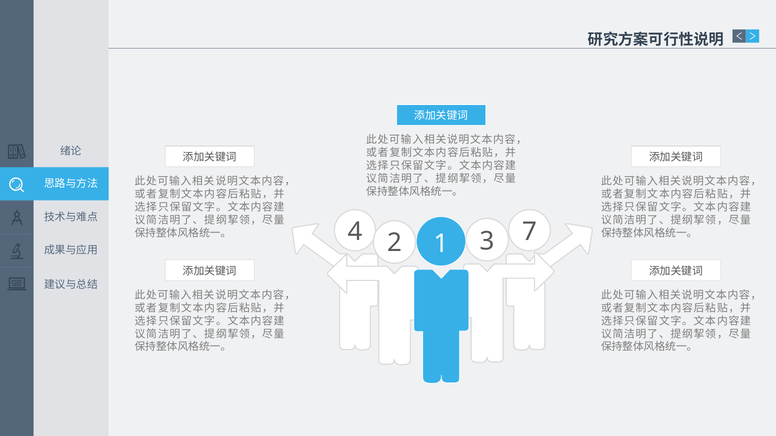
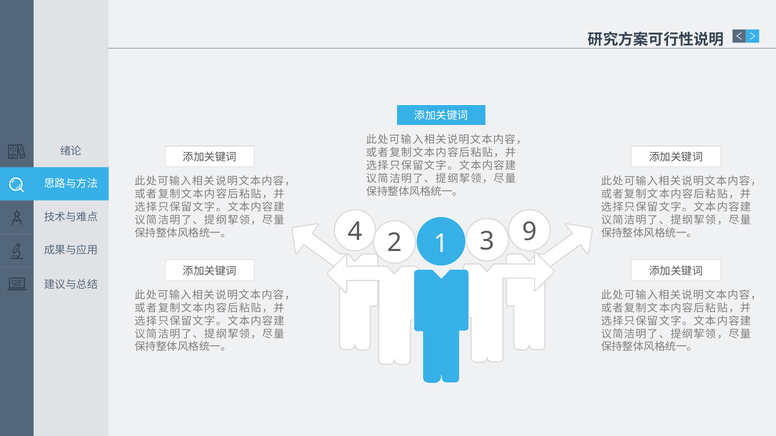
7: 7 -> 9
